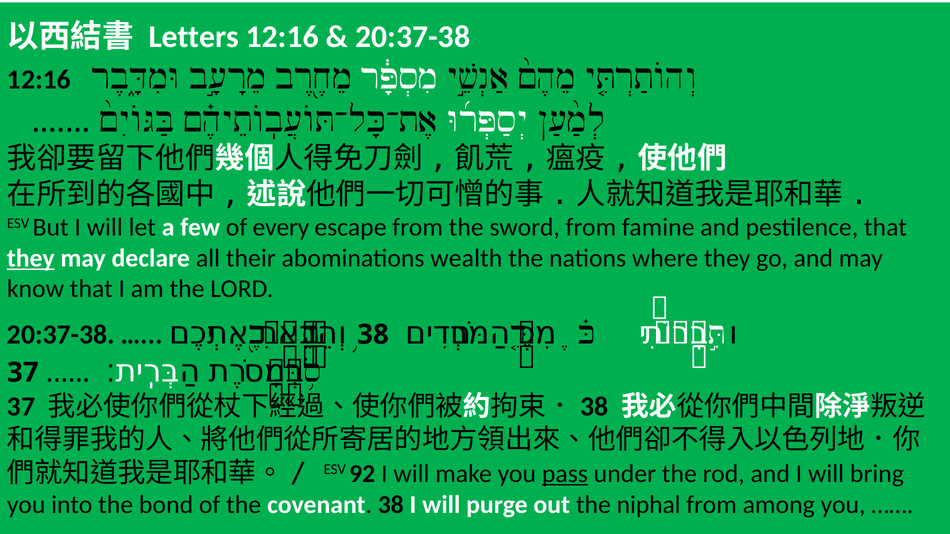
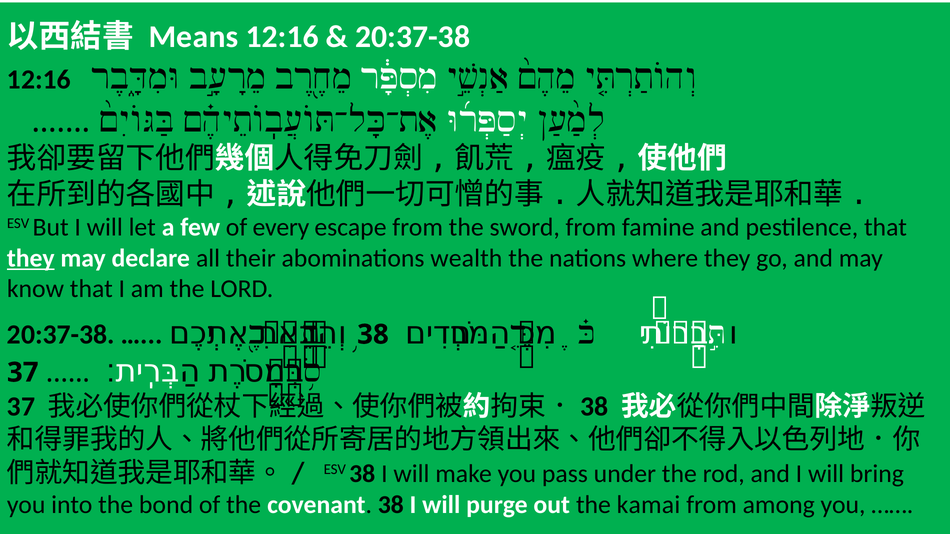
Letters: Letters -> Means
ESV 92: 92 -> 38
pass underline: present -> none
niphal: niphal -> kamai
